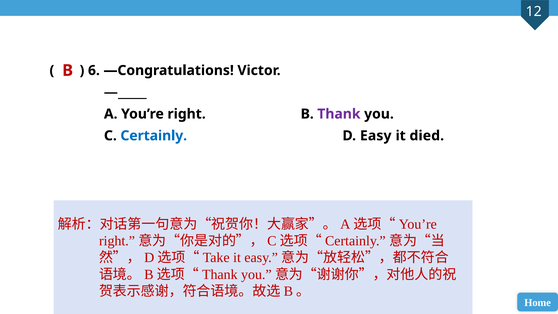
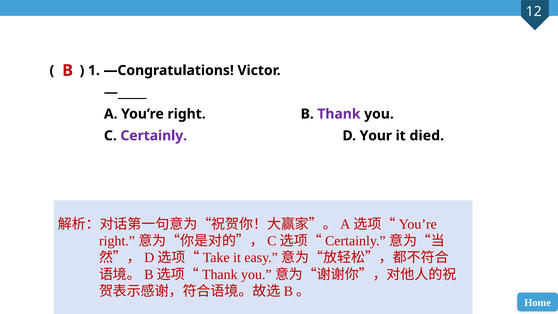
6: 6 -> 1
Certainly colour: blue -> purple
Easy: Easy -> Your
